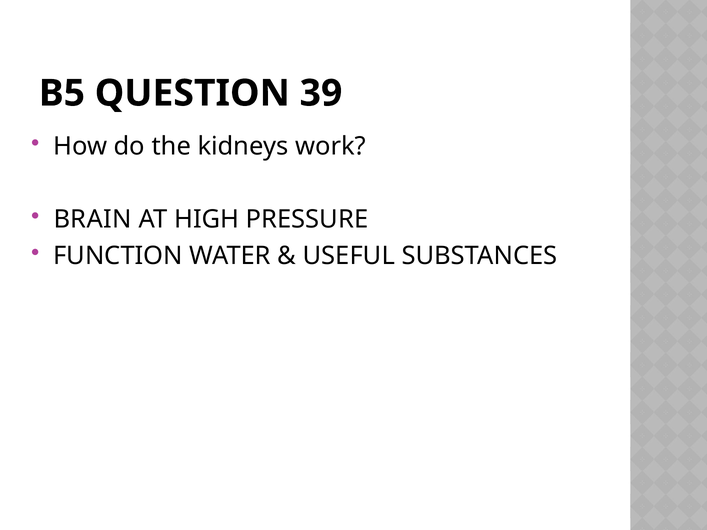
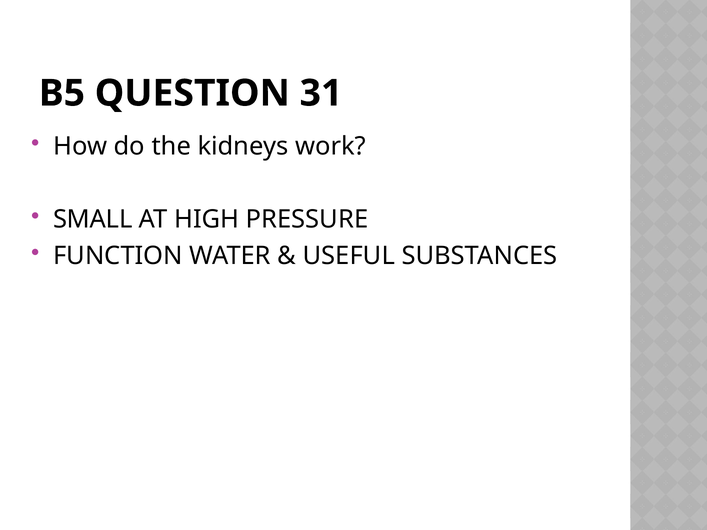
39: 39 -> 31
BRAIN: BRAIN -> SMALL
